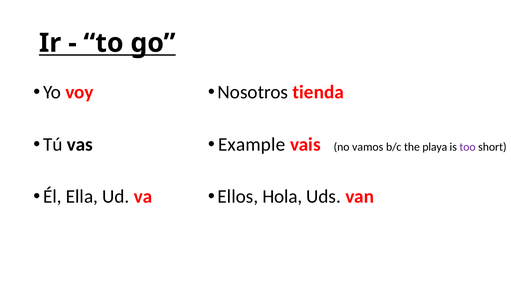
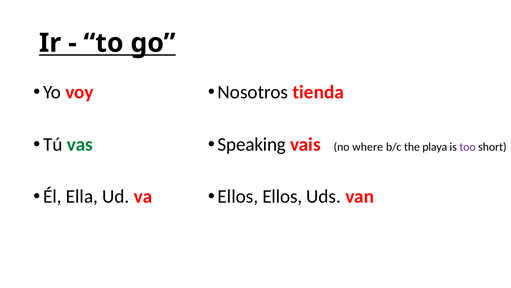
vas colour: black -> green
Example: Example -> Speaking
vamos: vamos -> where
Ellos Hola: Hola -> Ellos
